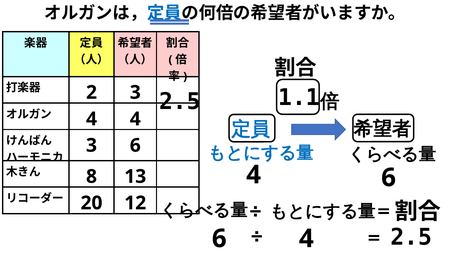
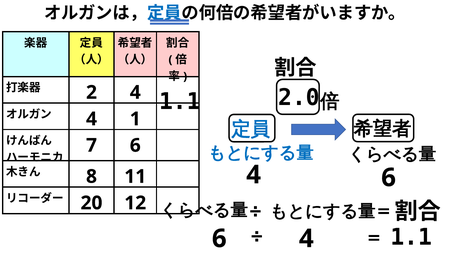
1.1: 1.1 -> 2.0
2 3: 3 -> 4
2.5 at (180, 101): 2.5 -> 1.1
4 4: 4 -> 1
3 at (91, 145): 3 -> 7
13: 13 -> 11
2.5 at (411, 237): 2.5 -> 1.1
